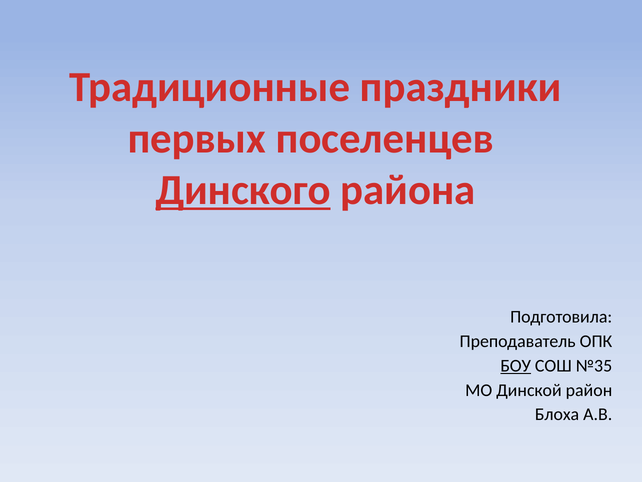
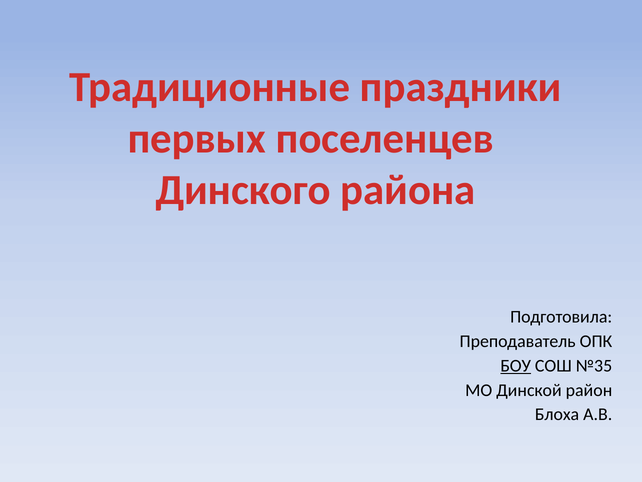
Динского underline: present -> none
